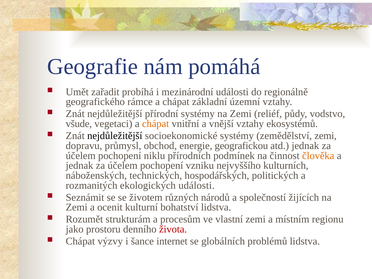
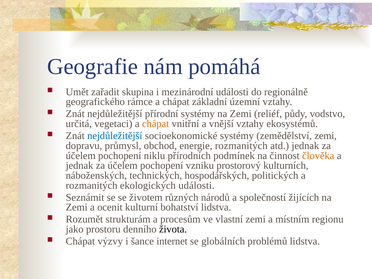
probíhá: probíhá -> skupina
všude: všude -> určitá
nejdůležitější at (115, 136) colour: black -> blue
energie geografickou: geografickou -> rozmanitých
nejvyššího: nejvyššího -> prostorový
života colour: red -> black
